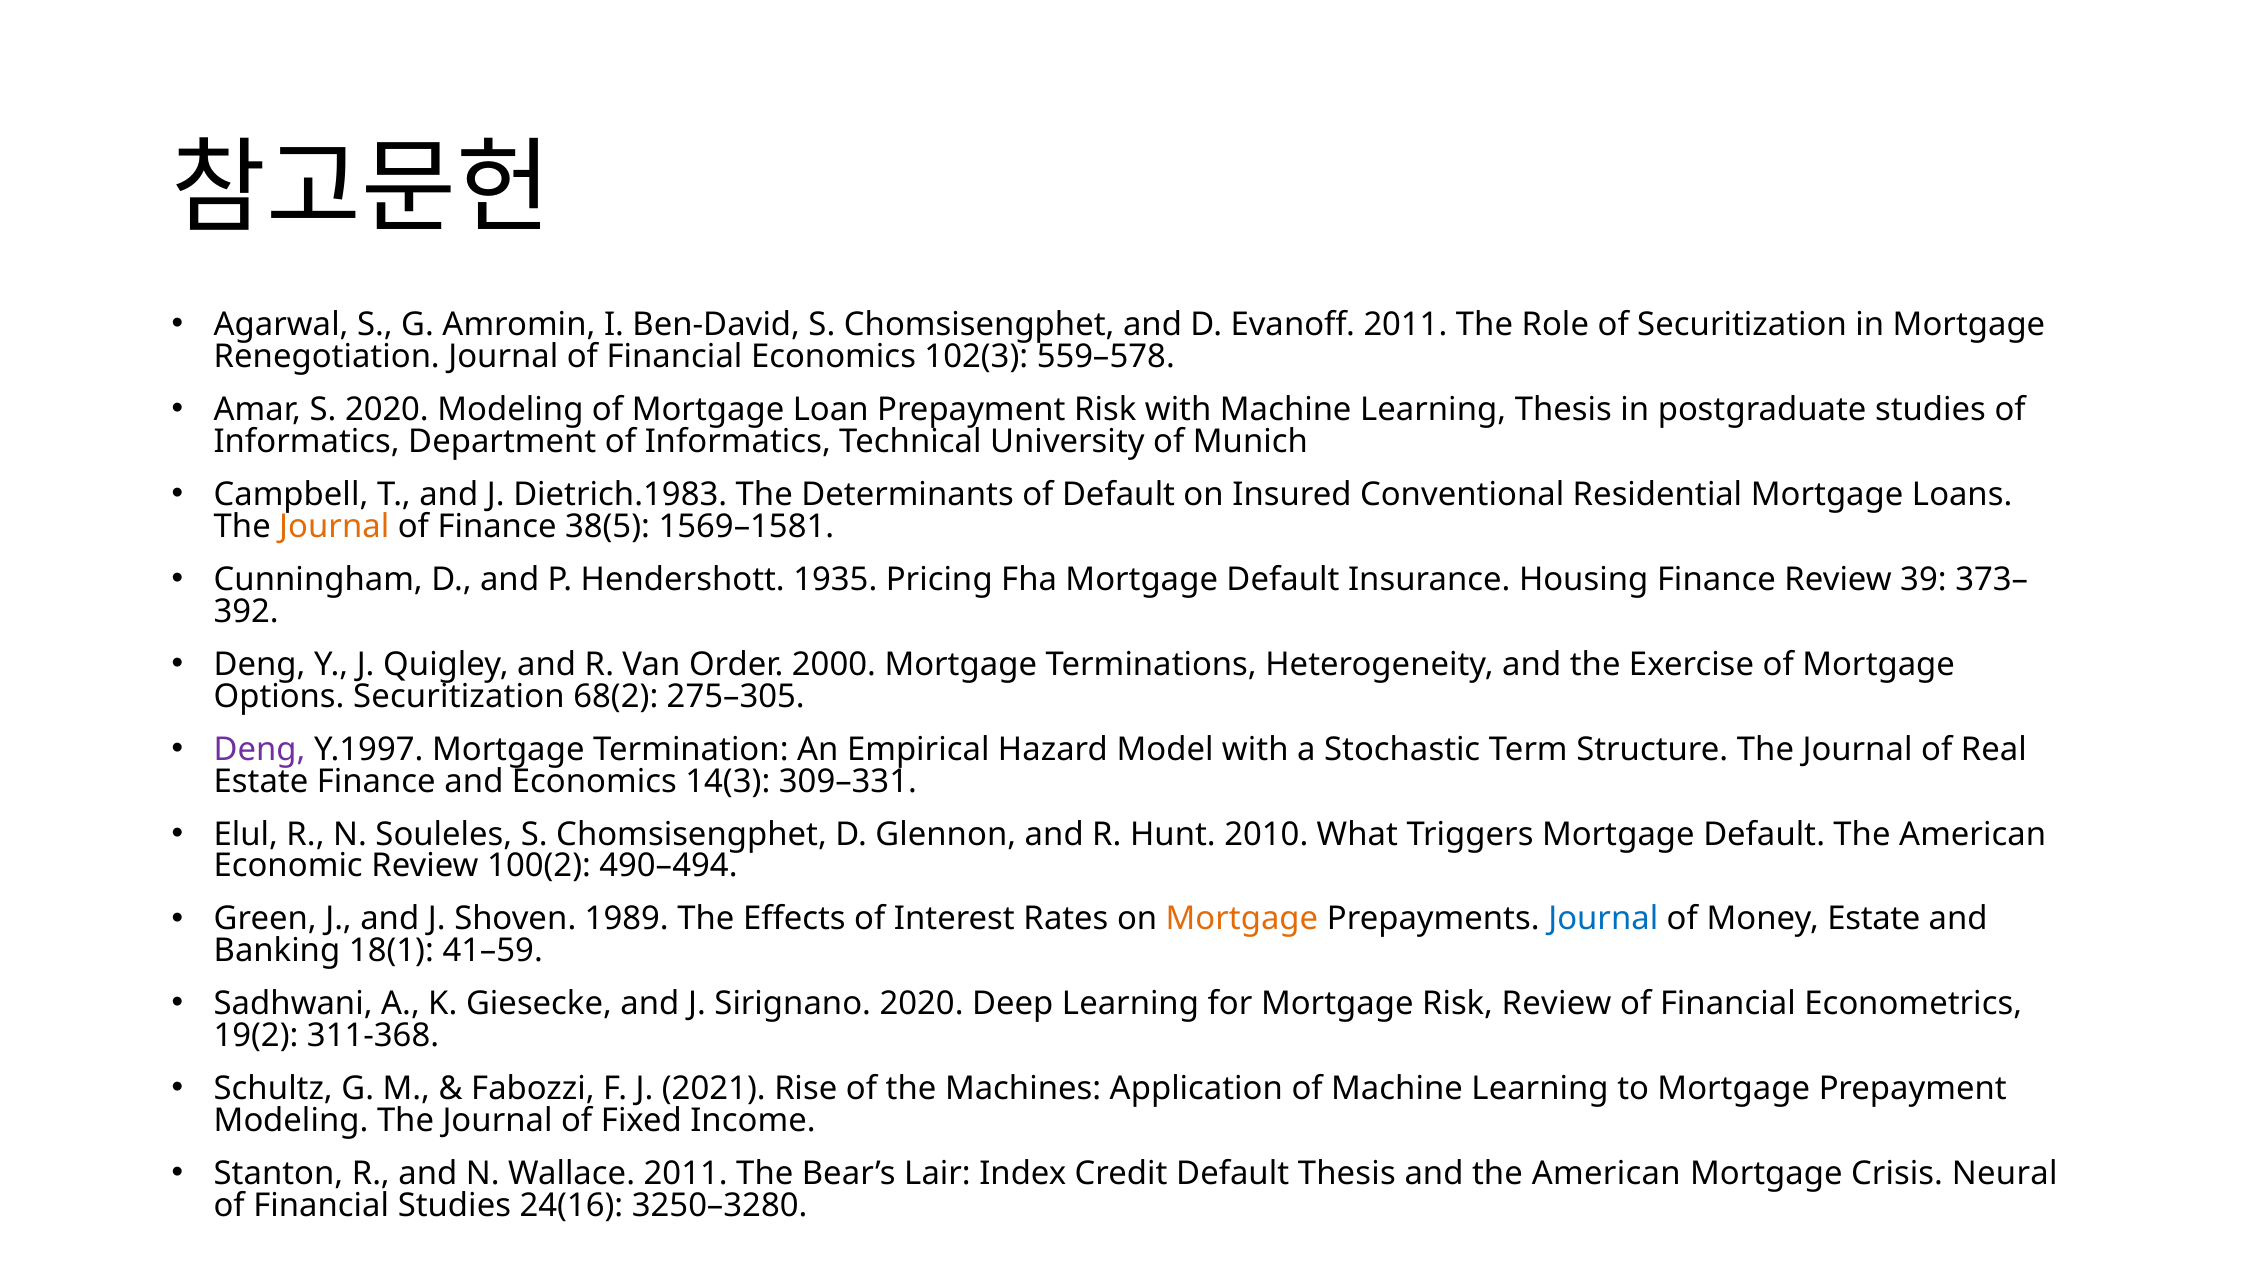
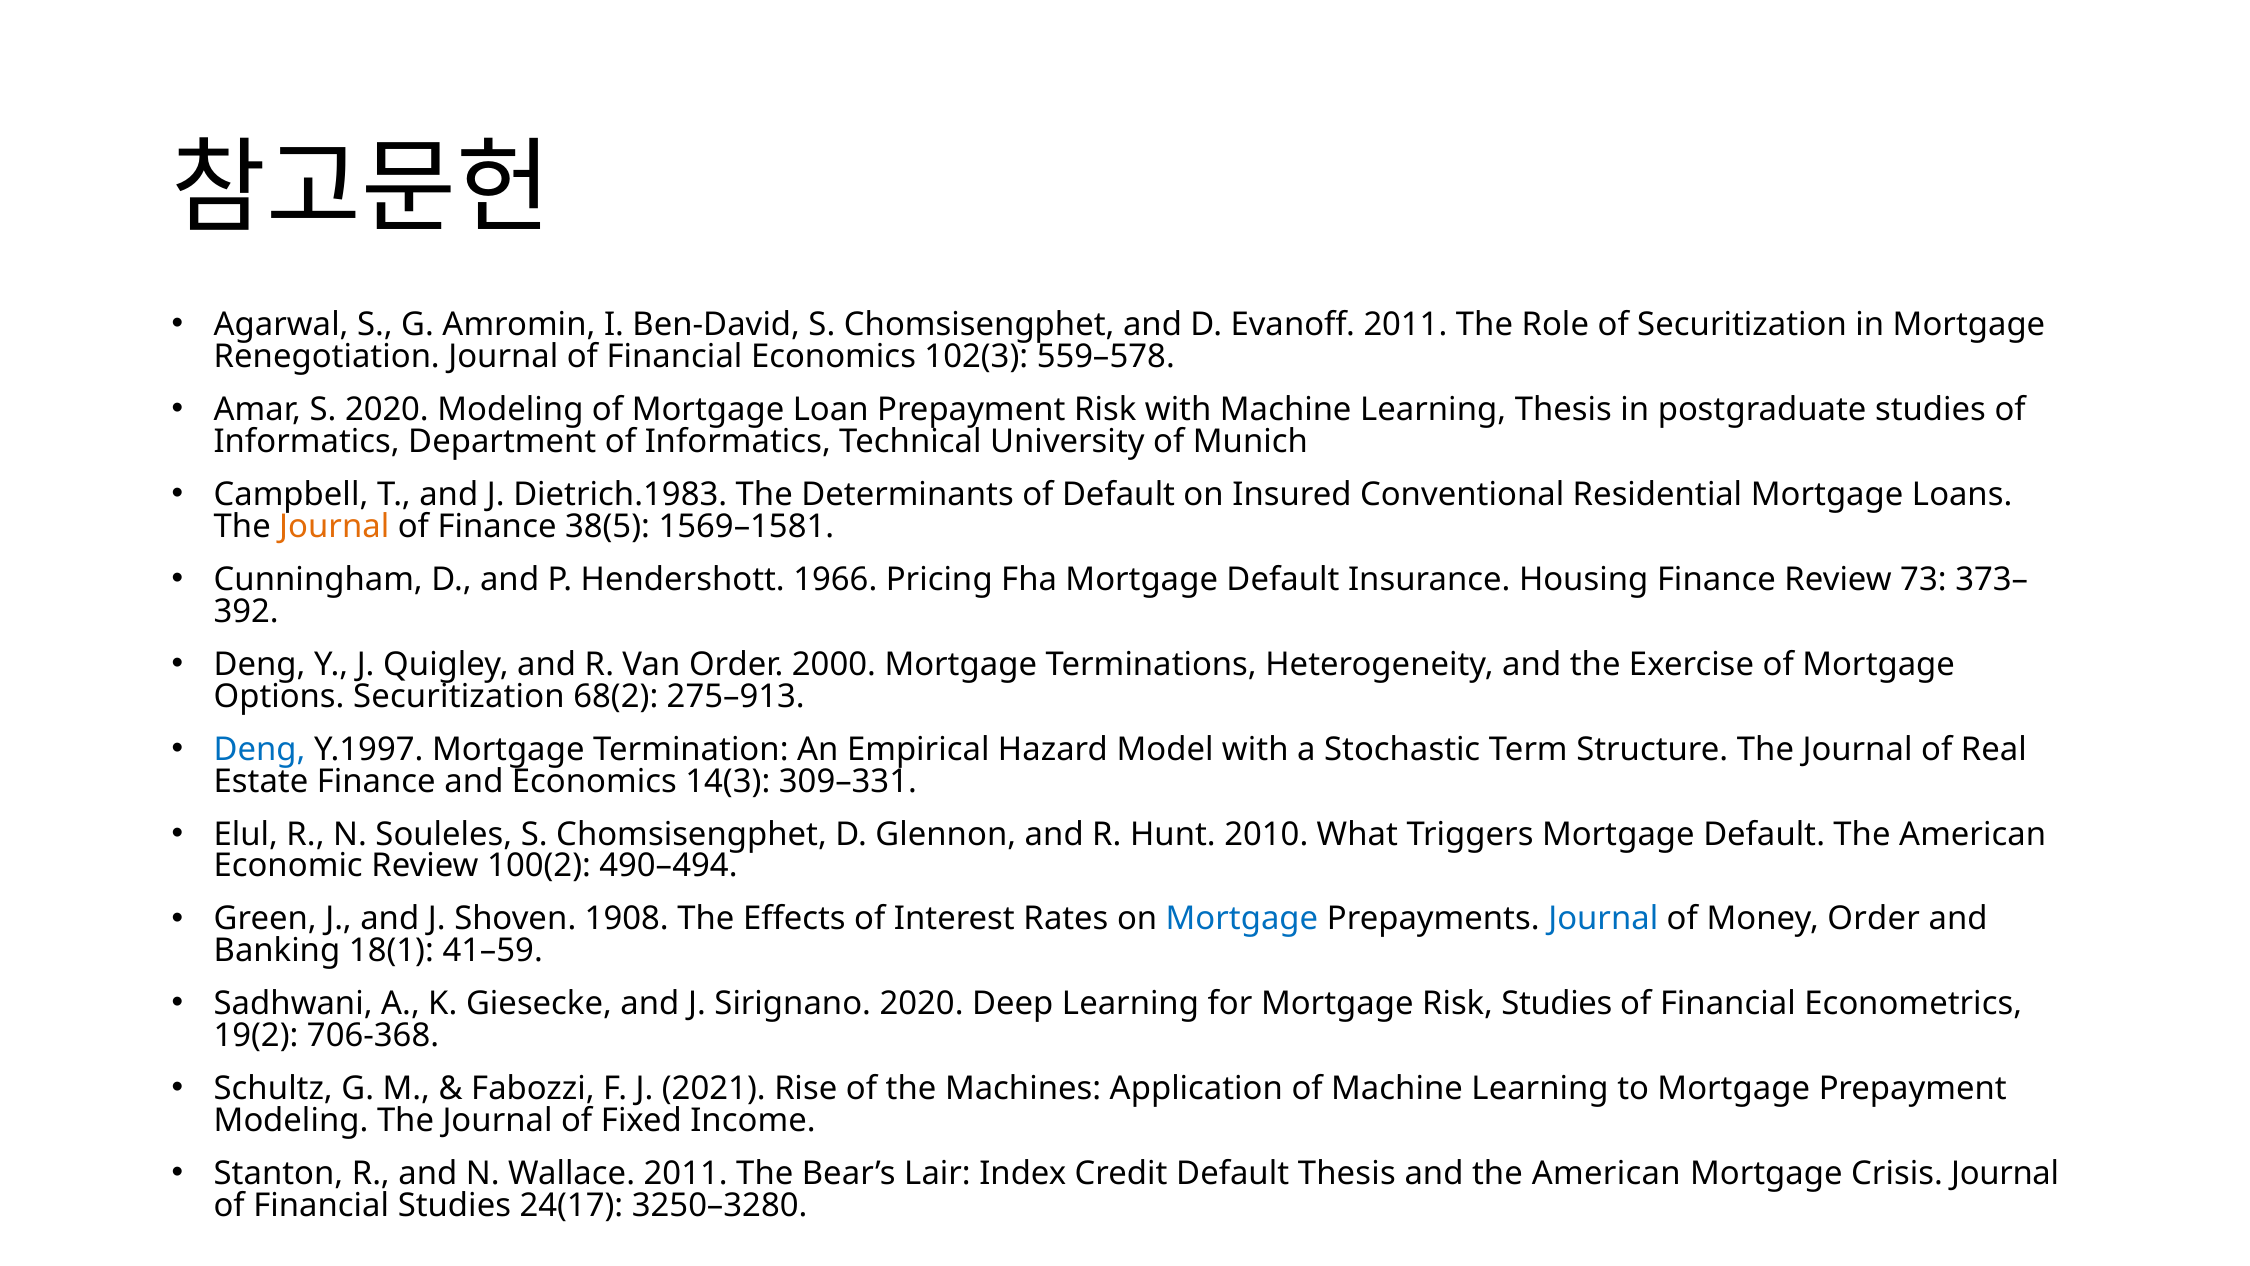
1935: 1935 -> 1966
39: 39 -> 73
275–305: 275–305 -> 275–913
Deng at (260, 749) colour: purple -> blue
1989: 1989 -> 1908
Mortgage at (1242, 919) colour: orange -> blue
Money Estate: Estate -> Order
Risk Review: Review -> Studies
311-368: 311-368 -> 706-368
Crisis Neural: Neural -> Journal
24(16: 24(16 -> 24(17
